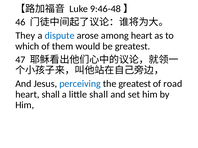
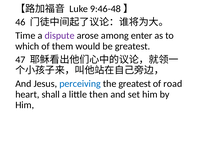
They: They -> Time
dispute colour: blue -> purple
among heart: heart -> enter
little shall: shall -> then
